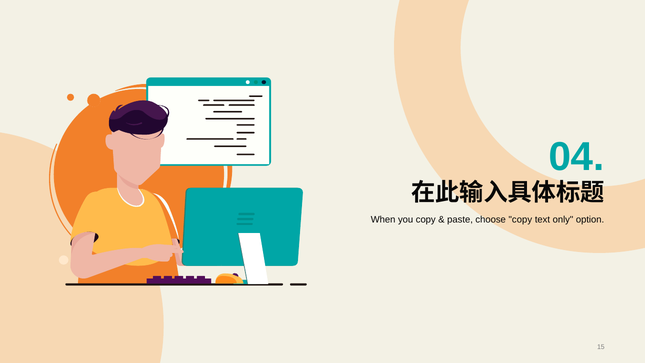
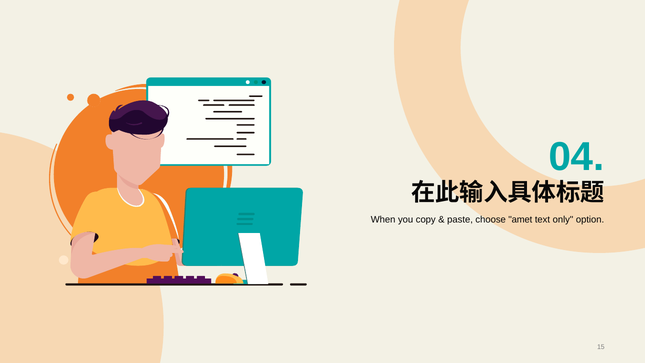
choose copy: copy -> amet
